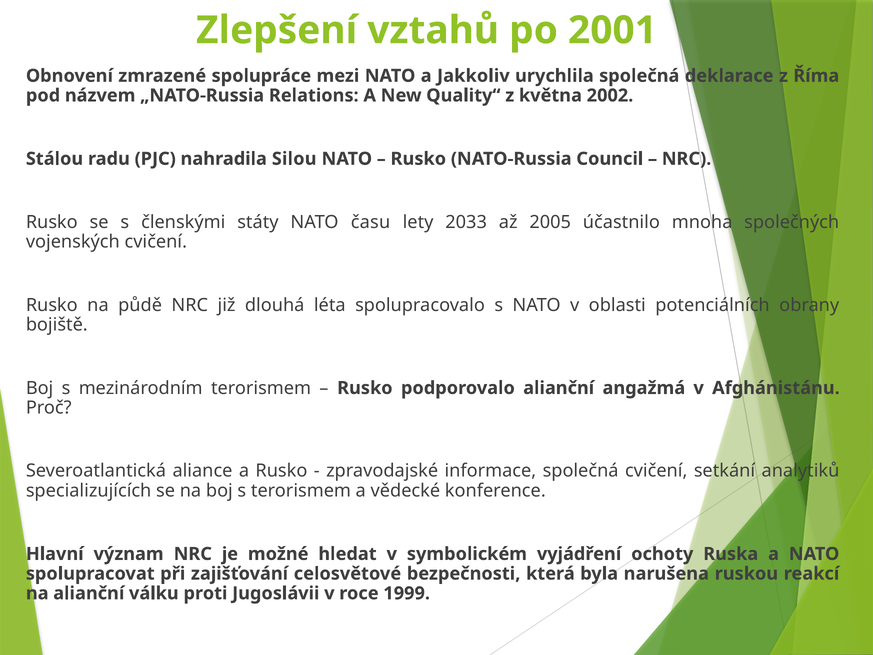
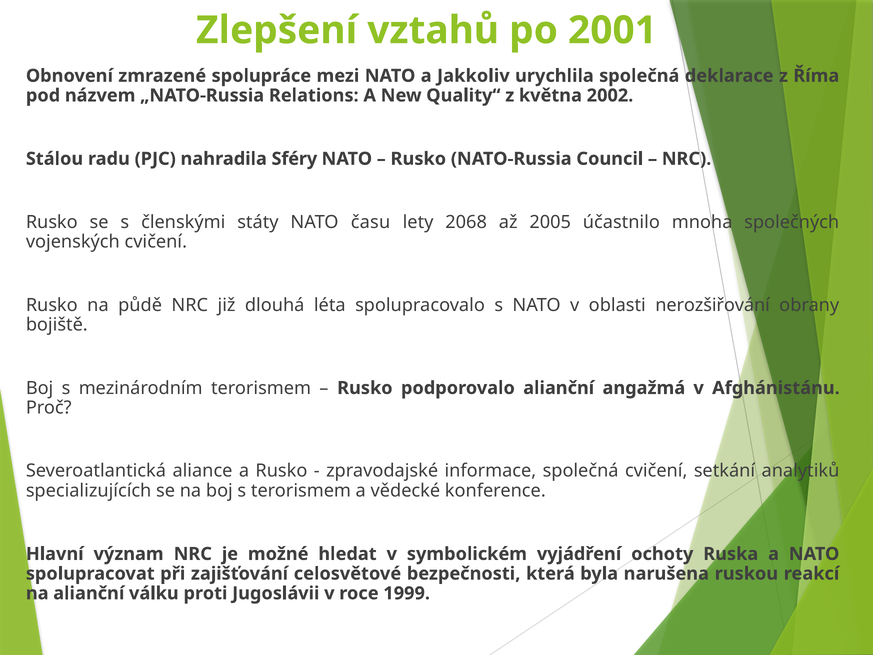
Silou: Silou -> Sféry
2033: 2033 -> 2068
potenciálních: potenciálních -> nerozšiřování
